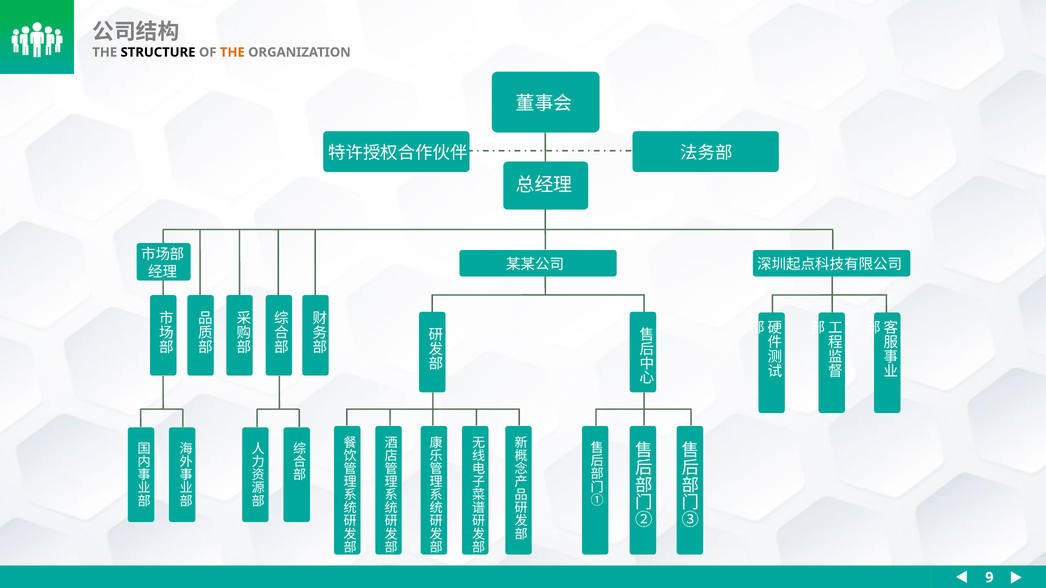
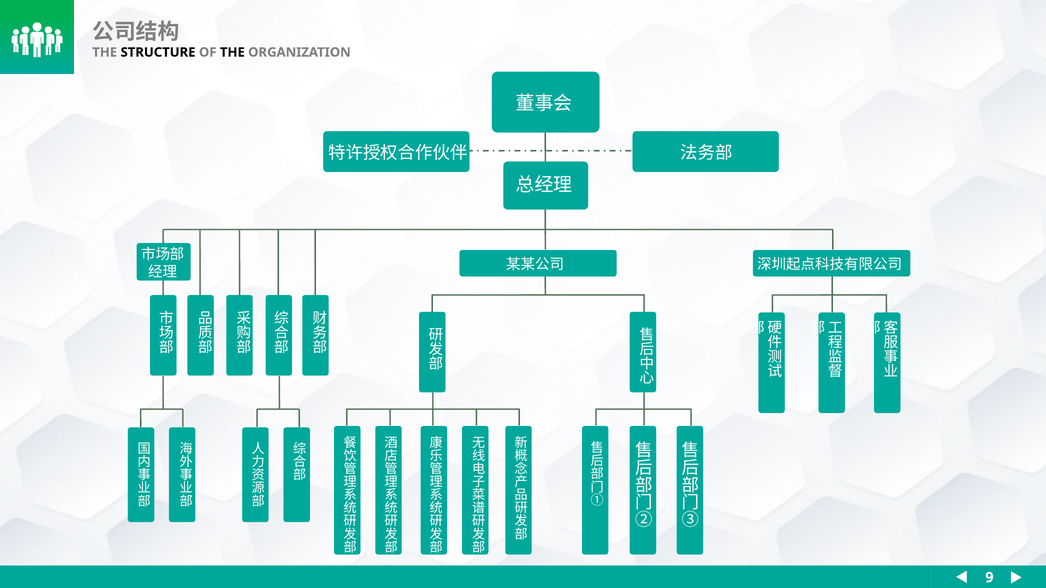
THE at (232, 52) colour: orange -> black
